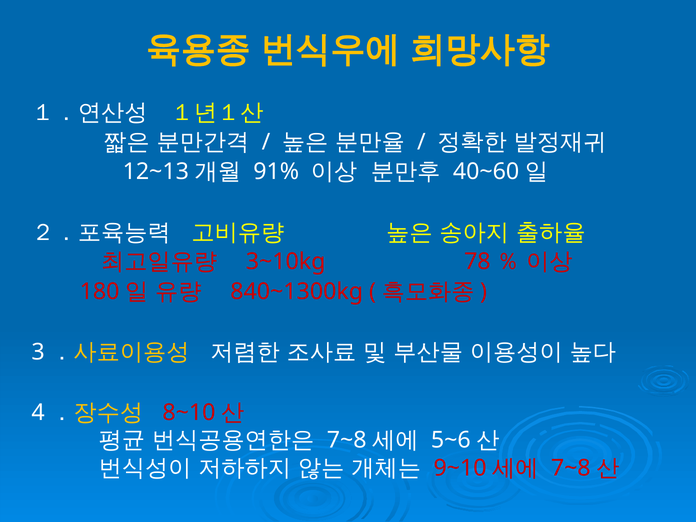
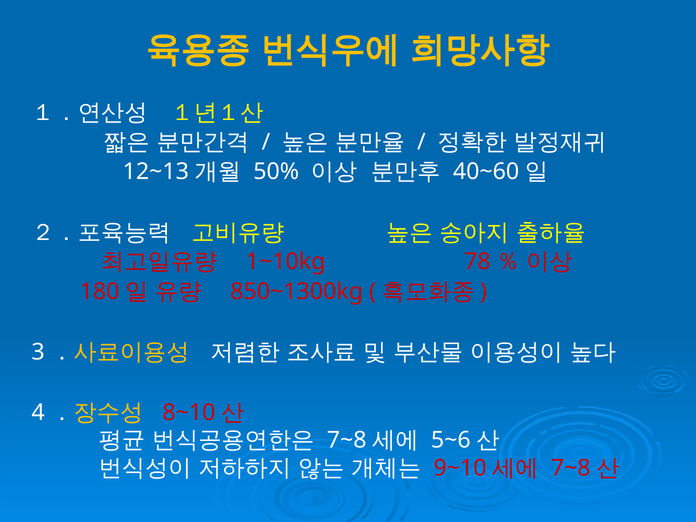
91%: 91% -> 50%
3~10kg: 3~10kg -> 1~10kg
840~1300kg: 840~1300kg -> 850~1300kg
